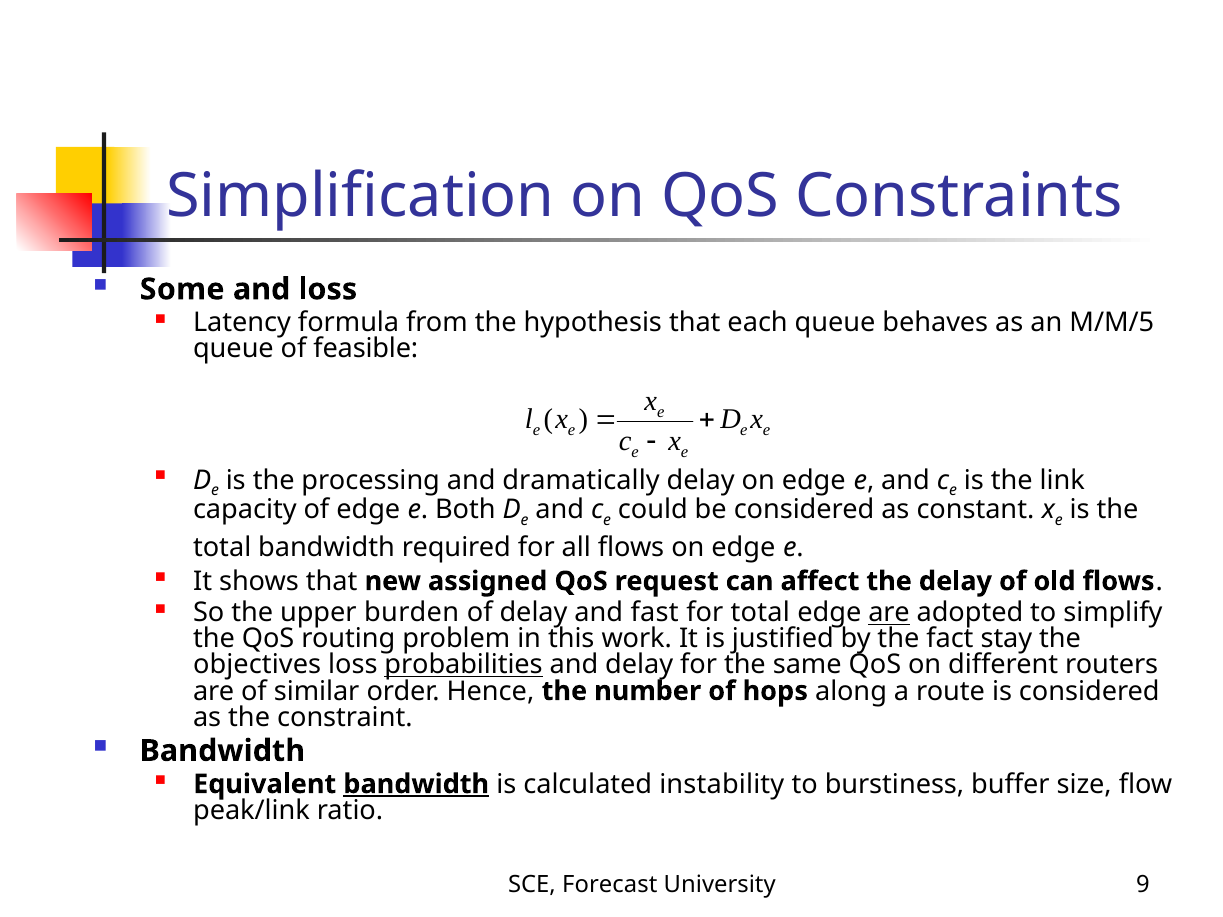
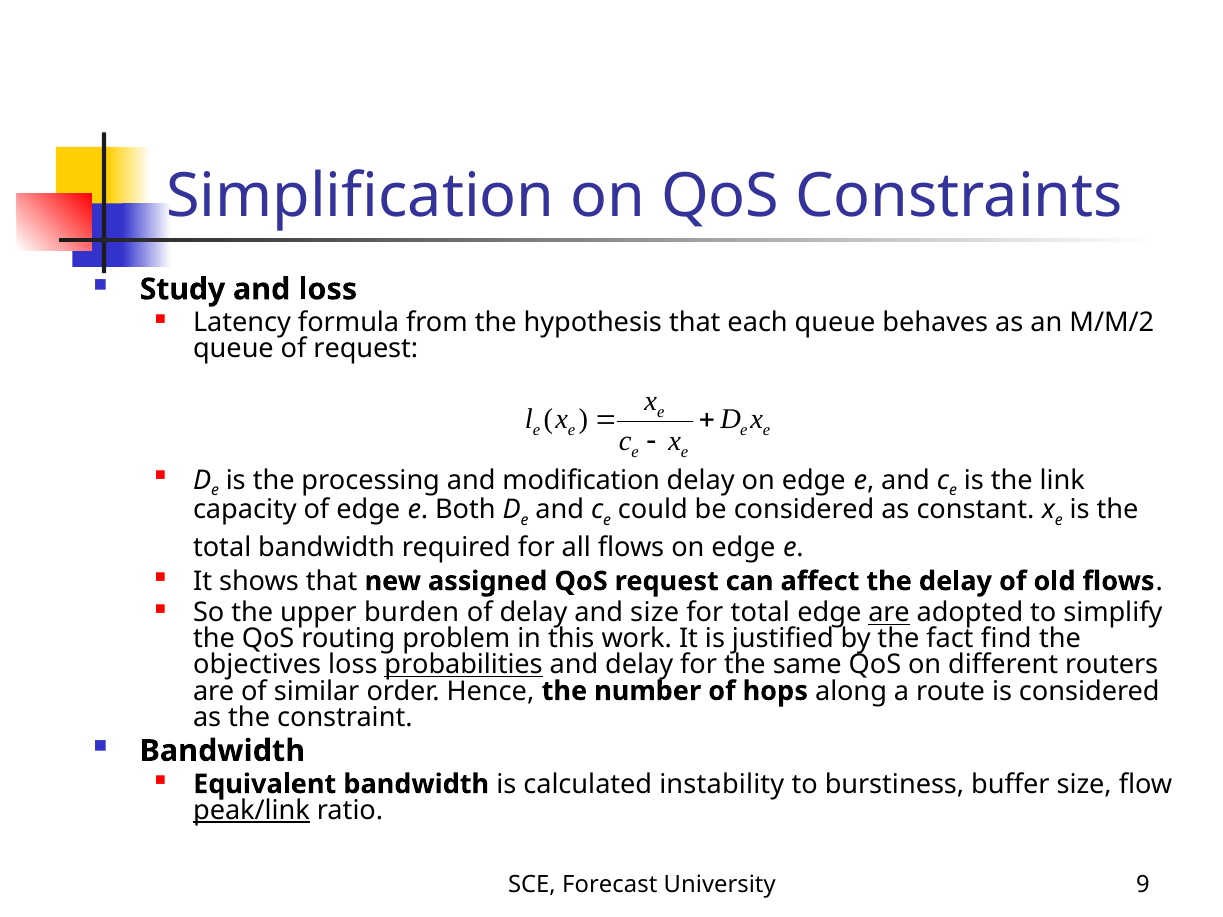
Some: Some -> Study
M/M/5: M/M/5 -> M/M/2
of feasible: feasible -> request
dramatically: dramatically -> modification
and fast: fast -> size
stay: stay -> find
bandwidth at (416, 784) underline: present -> none
peak/link underline: none -> present
